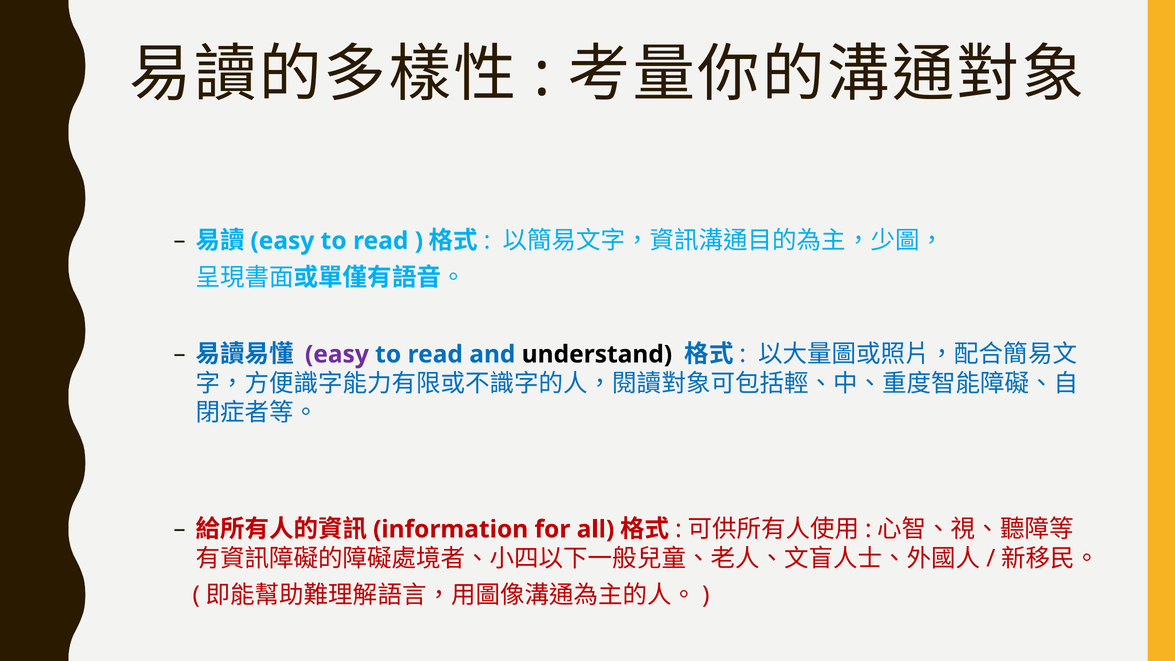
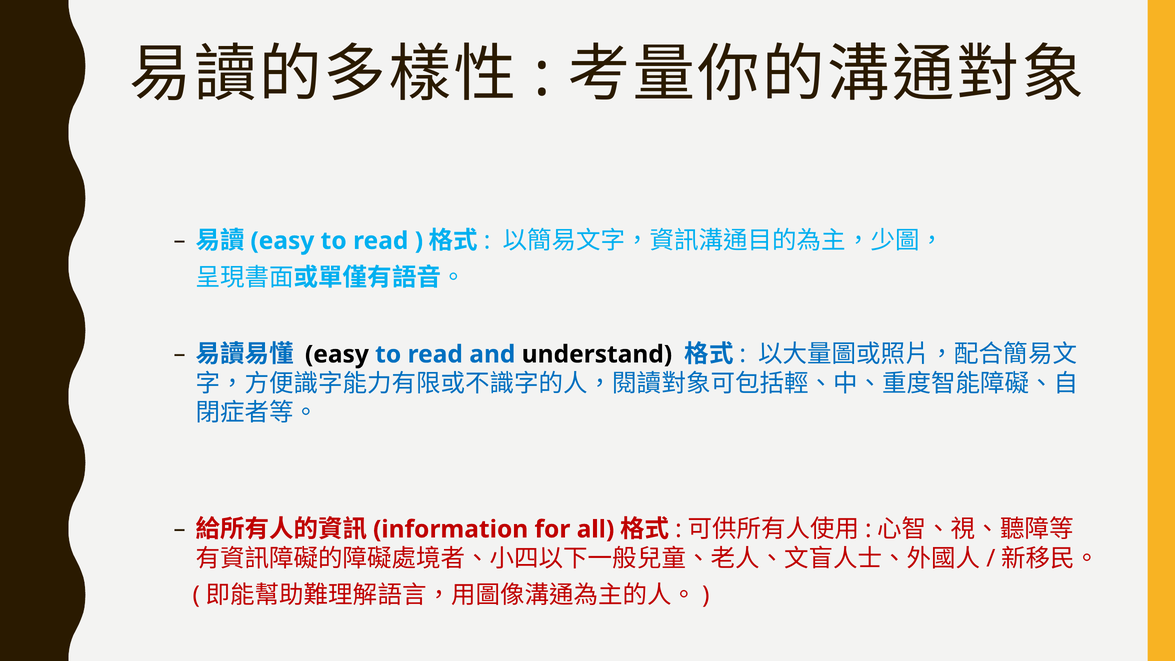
easy at (337, 354) colour: purple -> black
